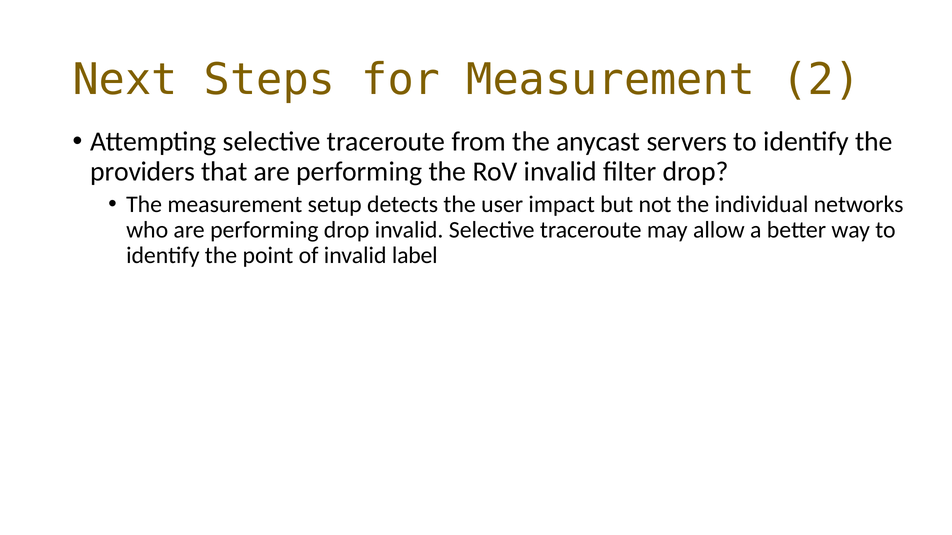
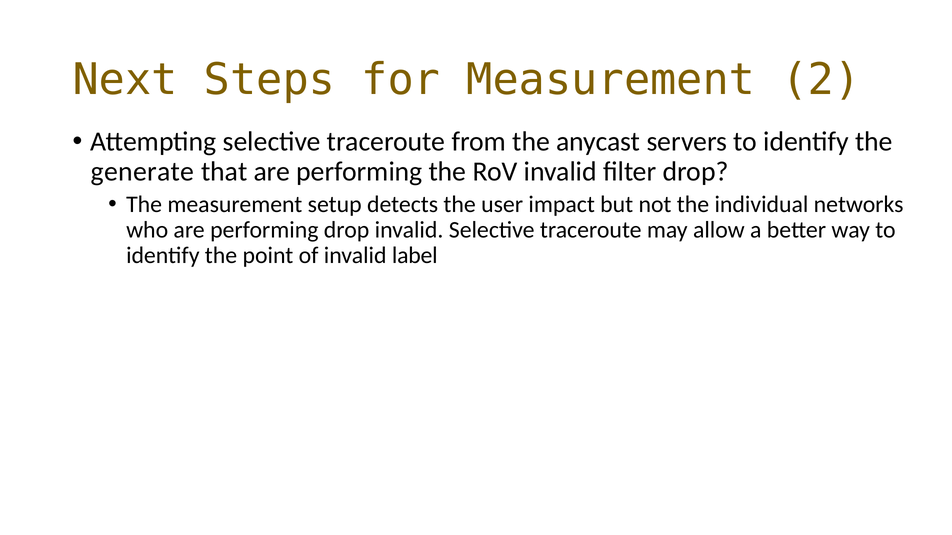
providers: providers -> generate
